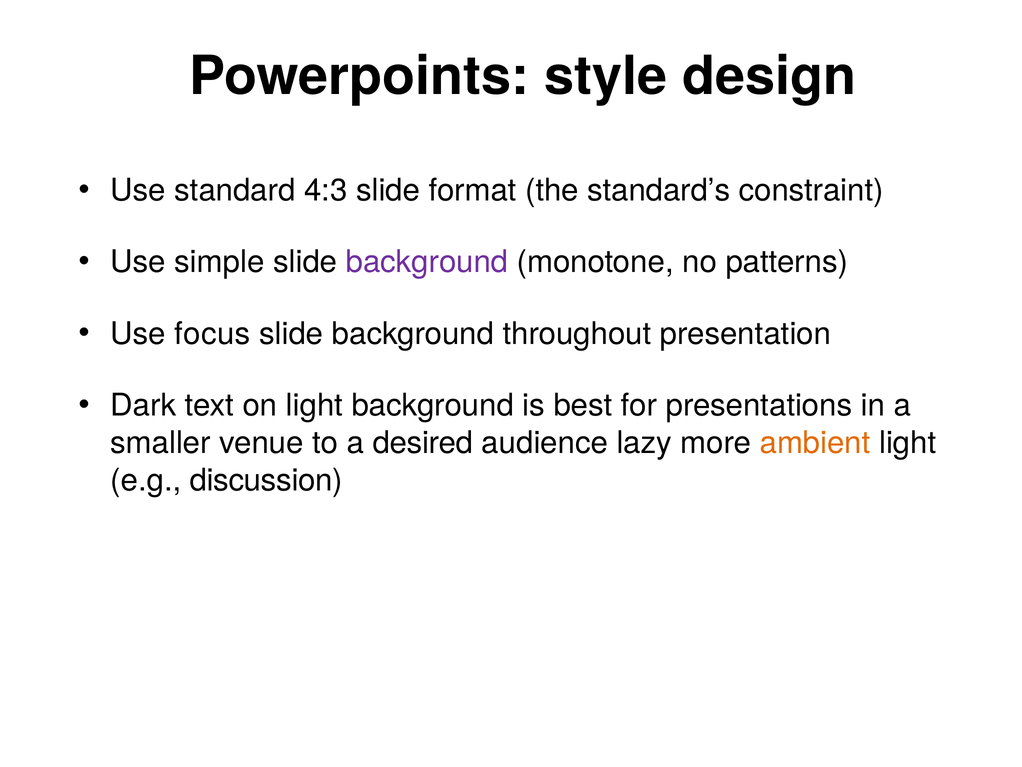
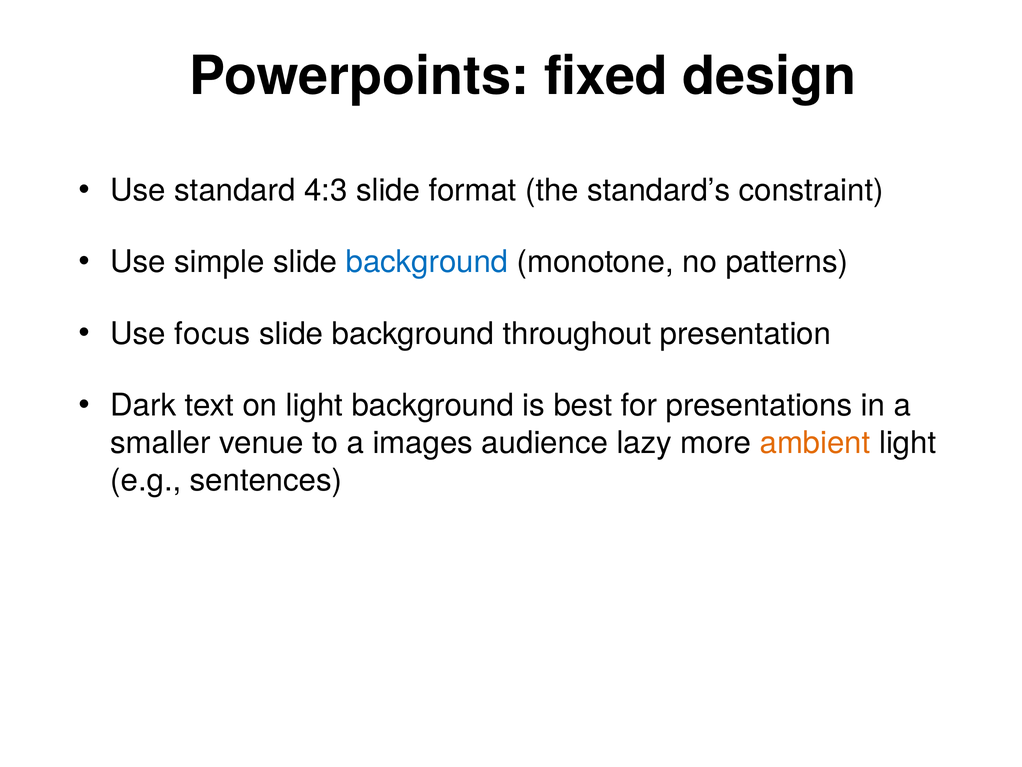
style: style -> fixed
background at (427, 262) colour: purple -> blue
desired: desired -> images
discussion: discussion -> sentences
